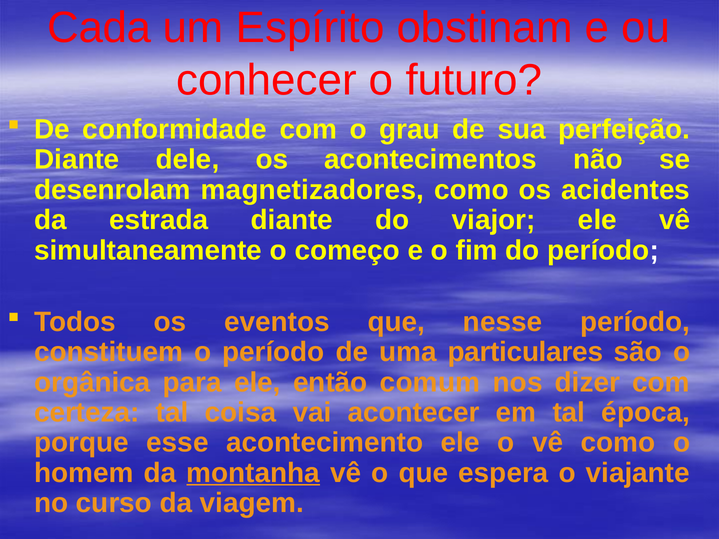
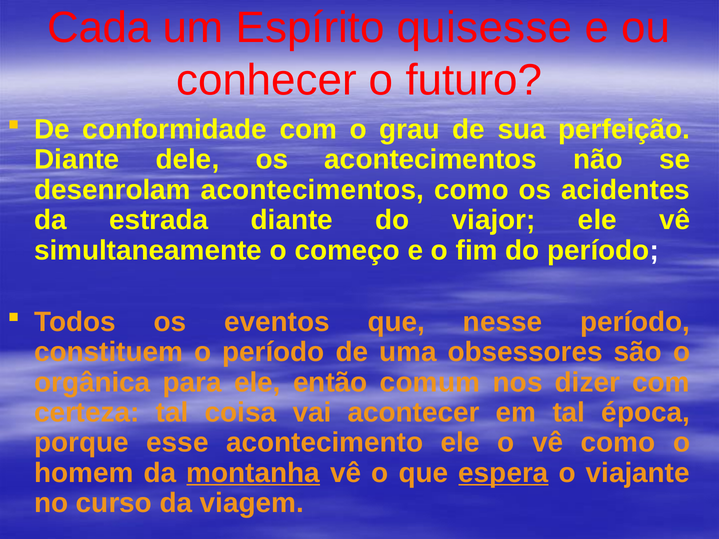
obstinam: obstinam -> quisesse
desenrolam magnetizadores: magnetizadores -> acontecimentos
particulares: particulares -> obsessores
espera underline: none -> present
